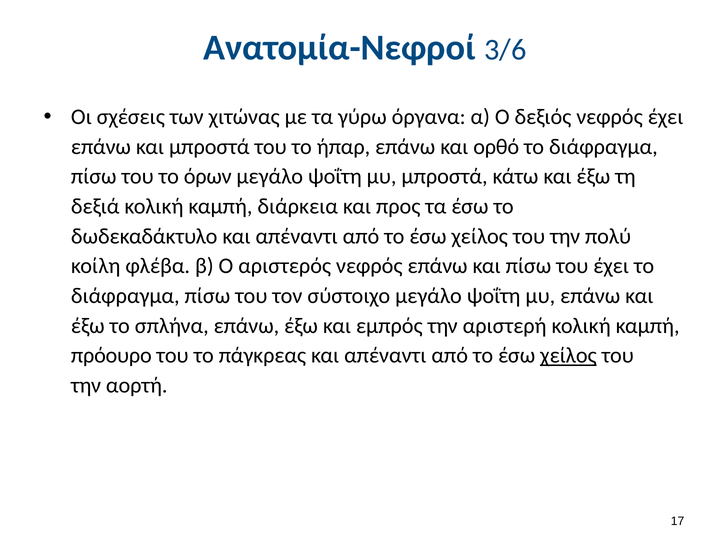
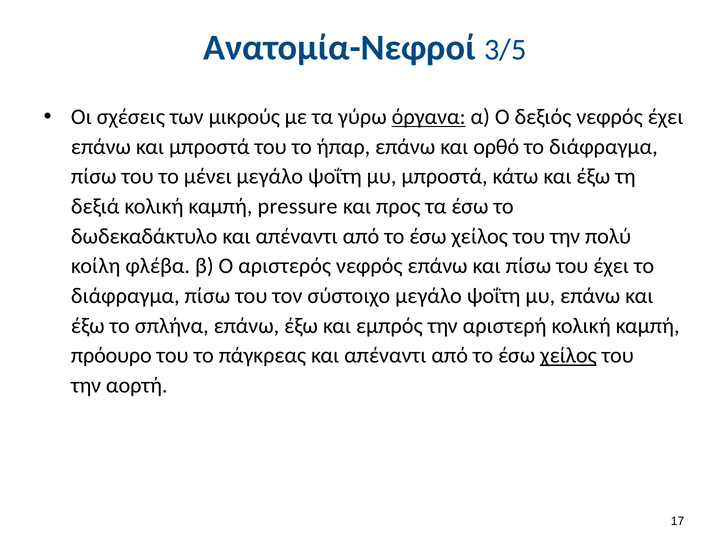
3/6: 3/6 -> 3/5
χιτώνας: χιτώνας -> μικρούς
όργανα underline: none -> present
όρων: όρων -> μένει
διάρκεια: διάρκεια -> pressure
